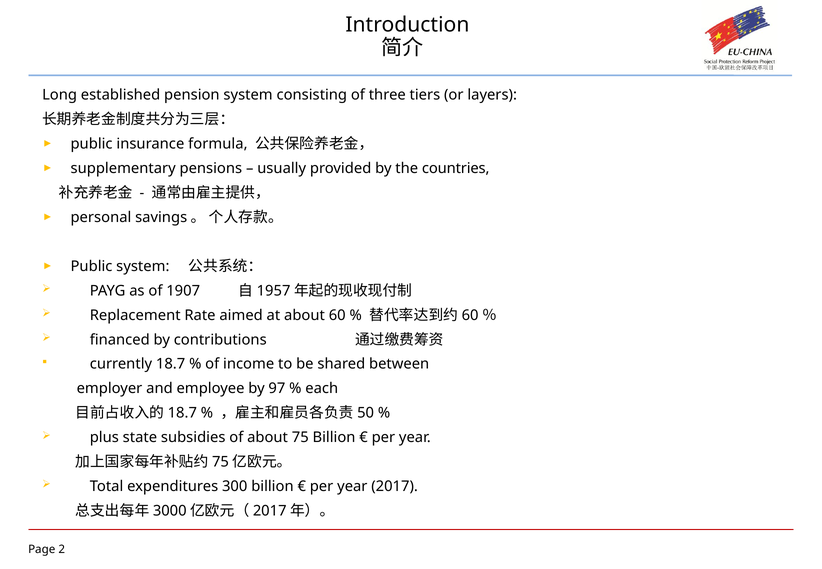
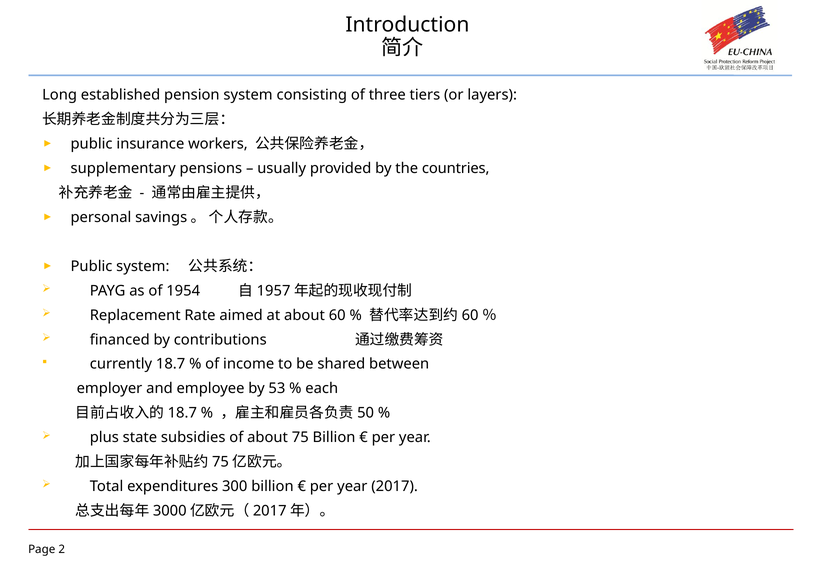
formula: formula -> workers
1907: 1907 -> 1954
97: 97 -> 53
